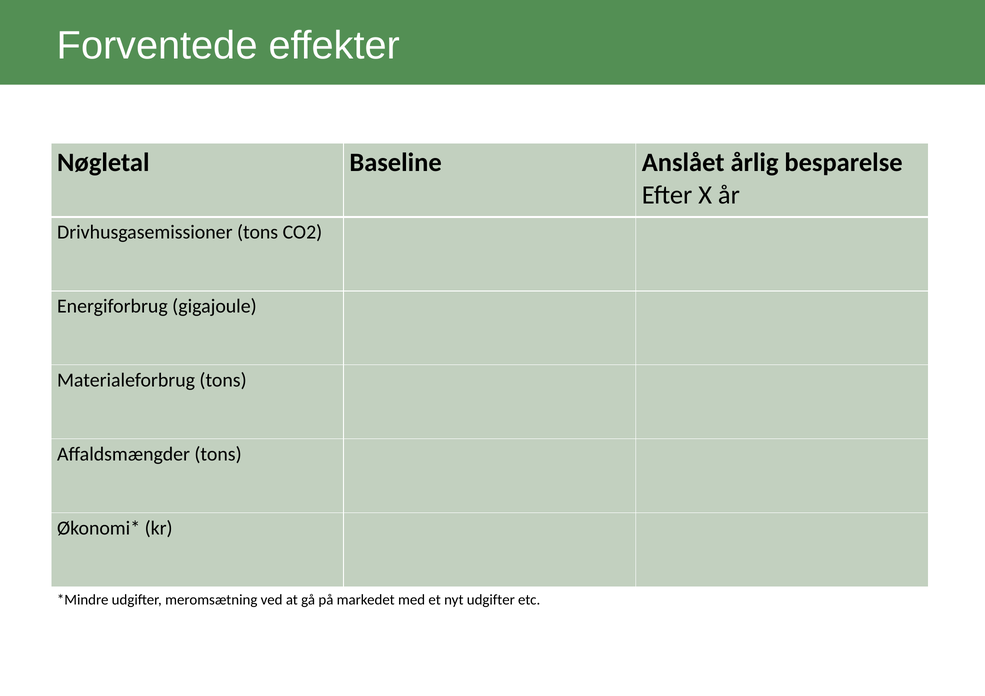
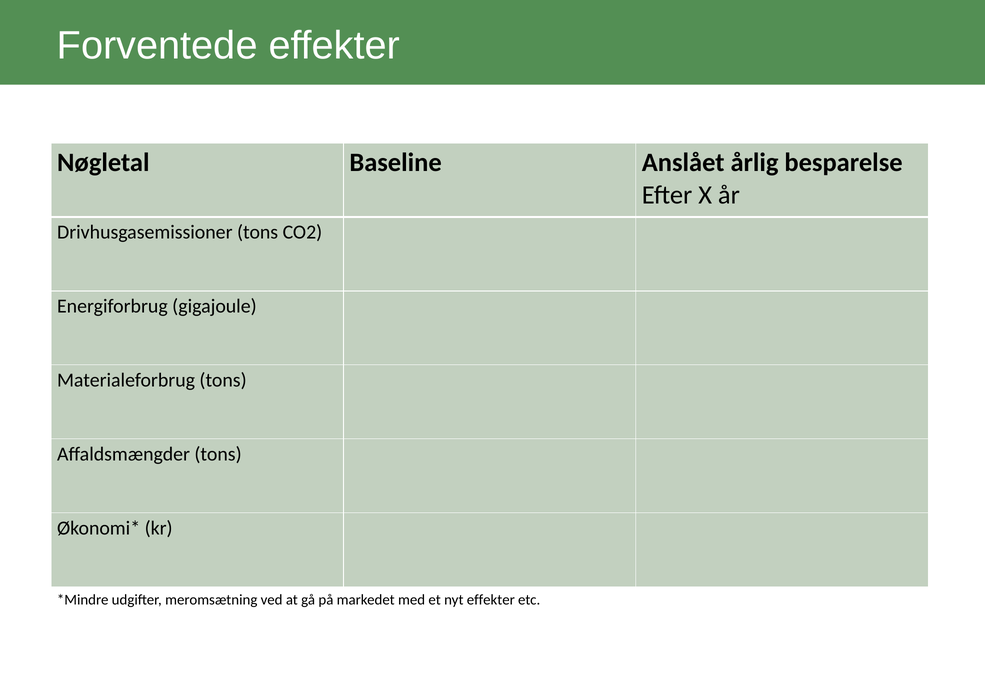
nyt udgifter: udgifter -> effekter
